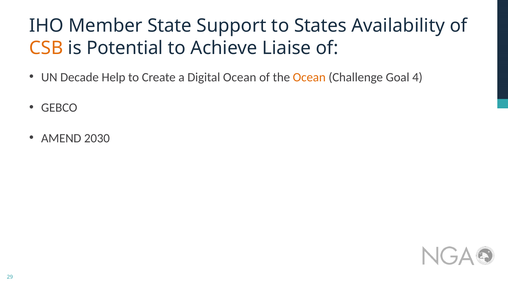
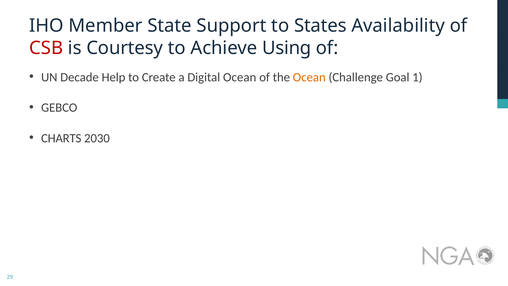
CSB colour: orange -> red
Potential: Potential -> Courtesy
Liaise: Liaise -> Using
4: 4 -> 1
AMEND: AMEND -> CHARTS
